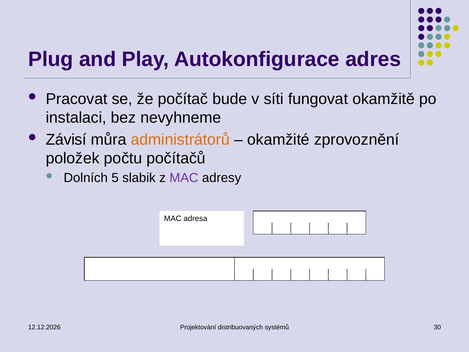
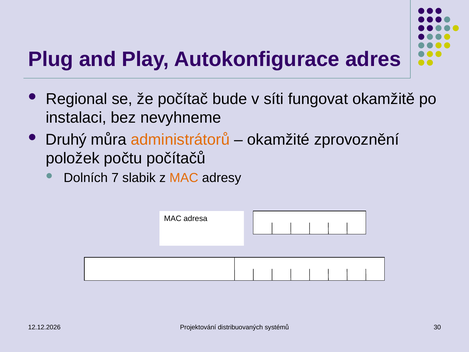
Pracovat: Pracovat -> Regional
Závisí: Závisí -> Druhý
5: 5 -> 7
MAC at (184, 178) colour: purple -> orange
